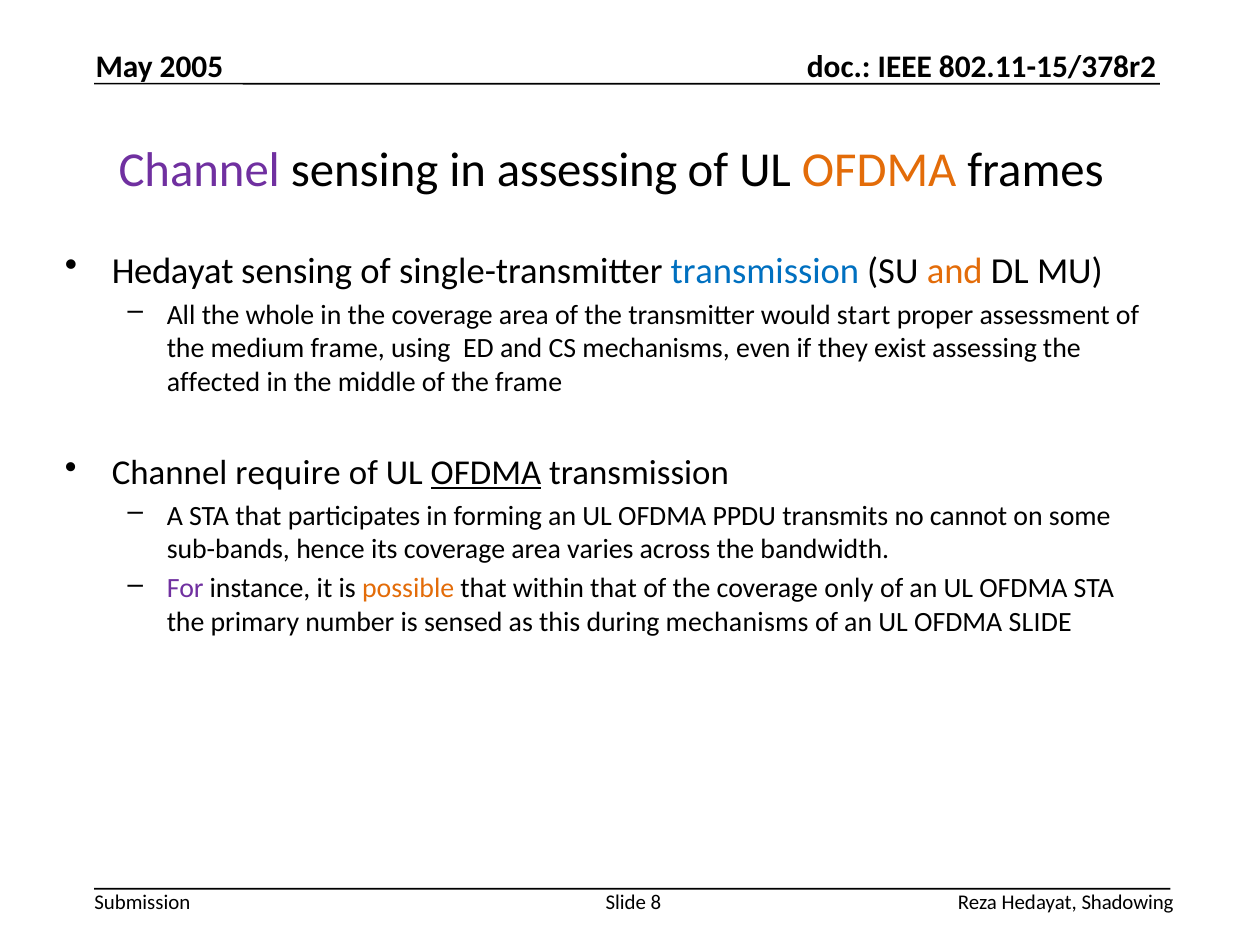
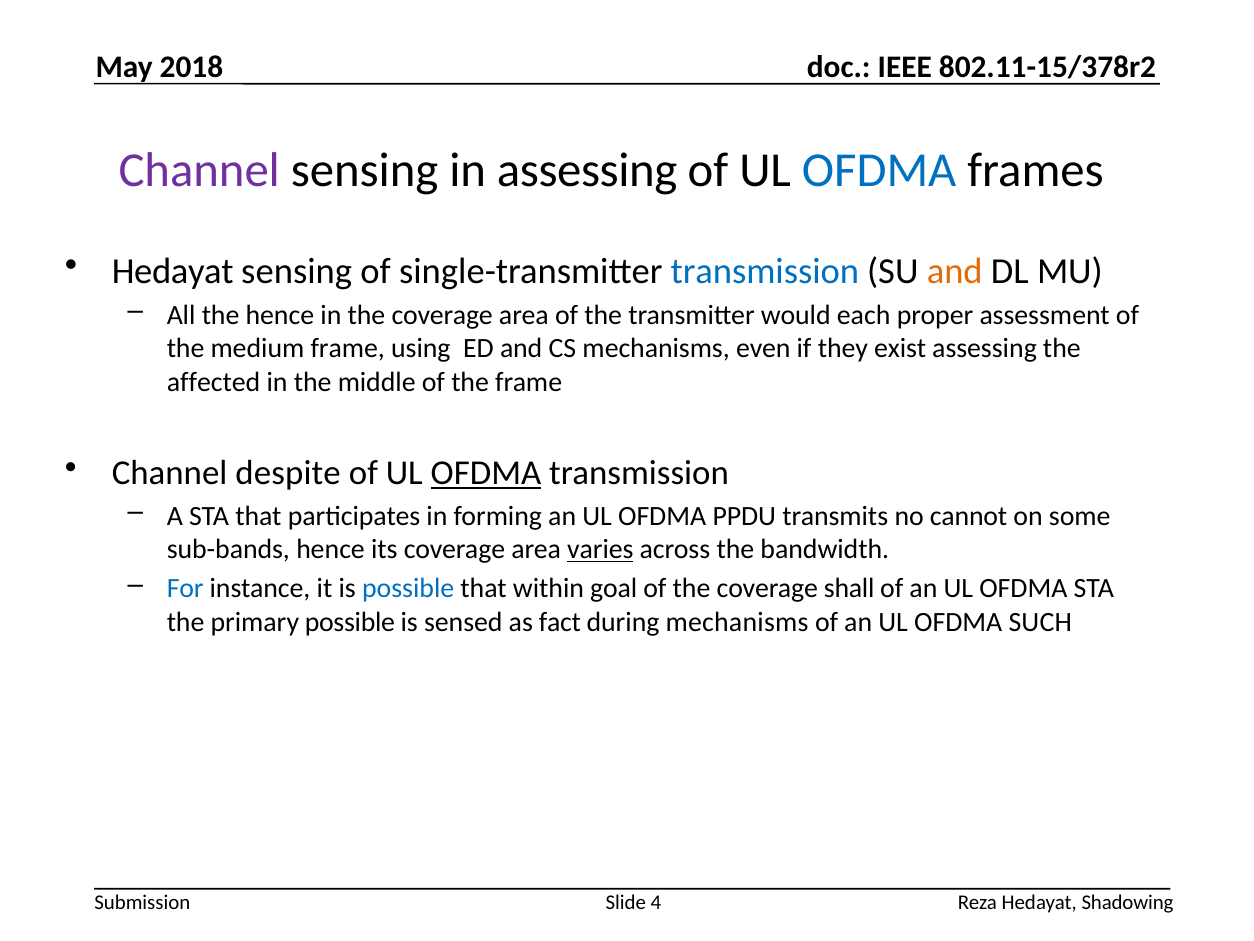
2005: 2005 -> 2018
OFDMA at (879, 171) colour: orange -> blue
the whole: whole -> hence
start: start -> each
require: require -> despite
varies underline: none -> present
For colour: purple -> blue
possible at (408, 588) colour: orange -> blue
within that: that -> goal
only: only -> shall
primary number: number -> possible
this: this -> fact
OFDMA SLIDE: SLIDE -> SUCH
8: 8 -> 4
